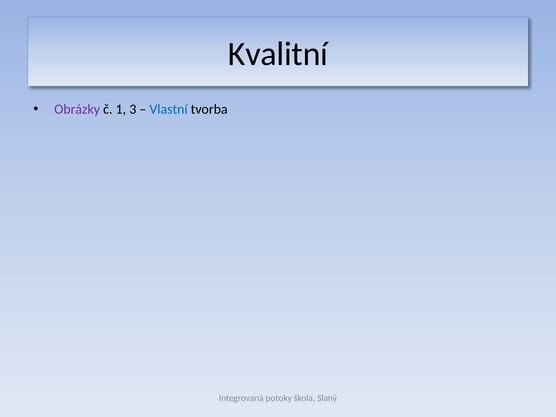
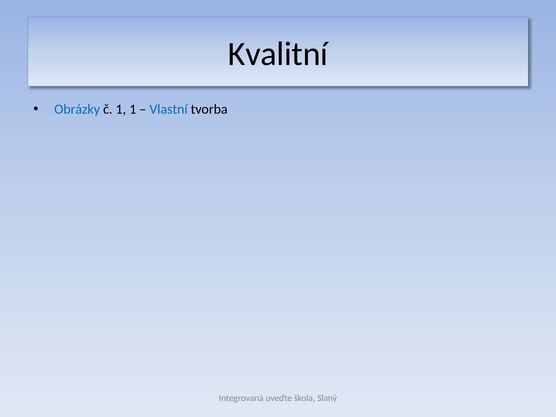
Obrázky colour: purple -> blue
1 3: 3 -> 1
potoky: potoky -> uveďte
